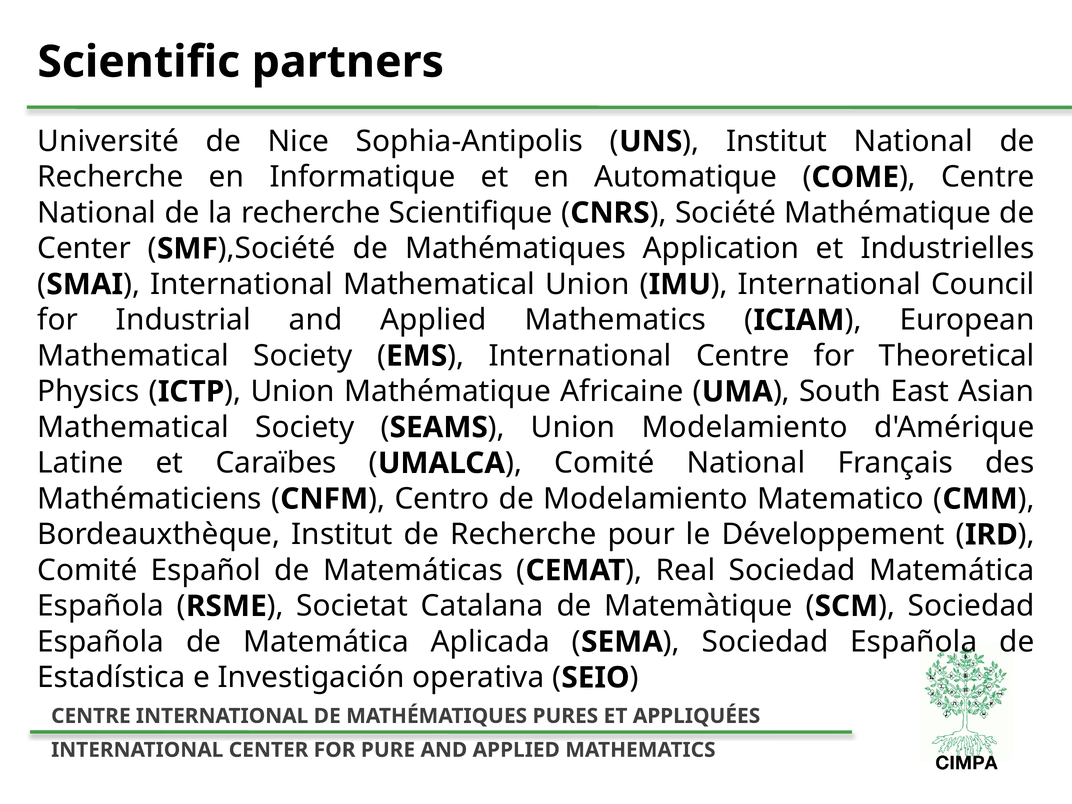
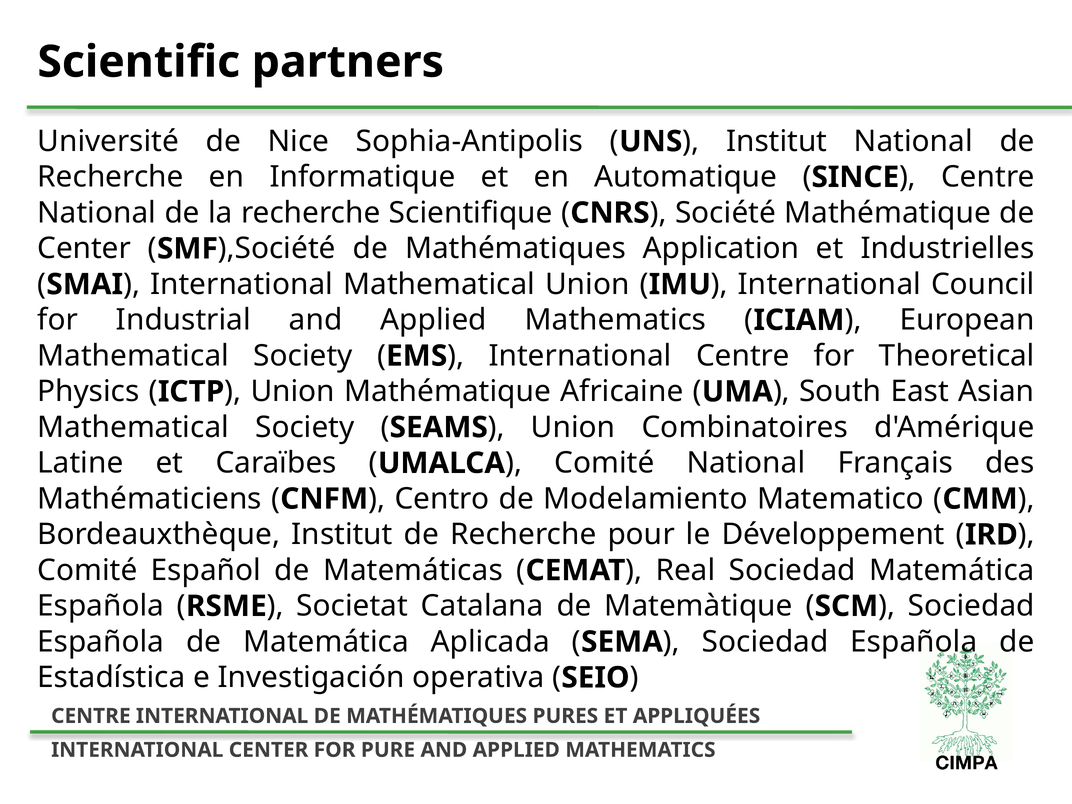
COME: COME -> SINCE
Union Modelamiento: Modelamiento -> Combinatoires
